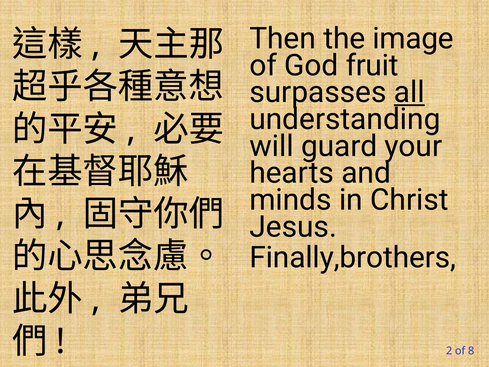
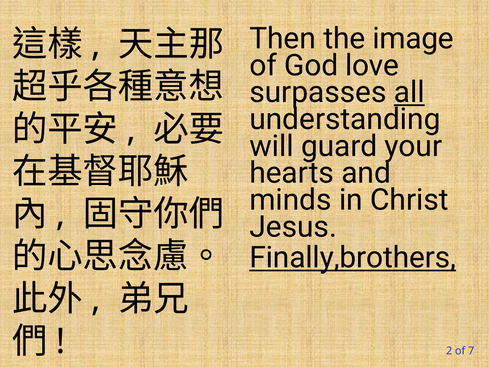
fruit: fruit -> love
Finally,brothers underline: none -> present
8: 8 -> 7
